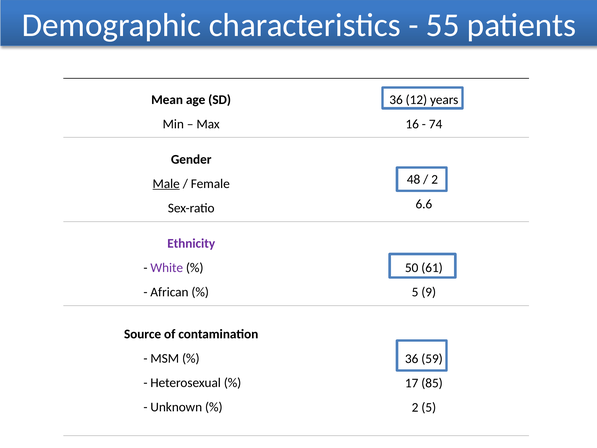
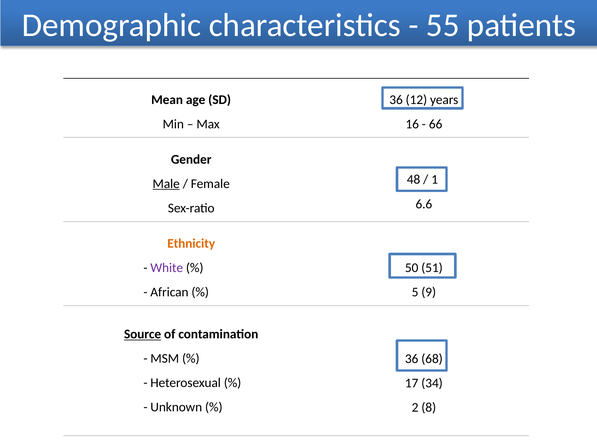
74: 74 -> 66
2 at (435, 180): 2 -> 1
Ethnicity colour: purple -> orange
61: 61 -> 51
Source underline: none -> present
59: 59 -> 68
85: 85 -> 34
2 5: 5 -> 8
